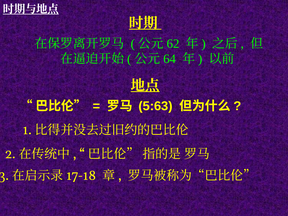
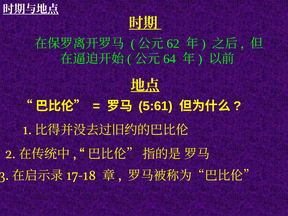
5:63: 5:63 -> 5:61
